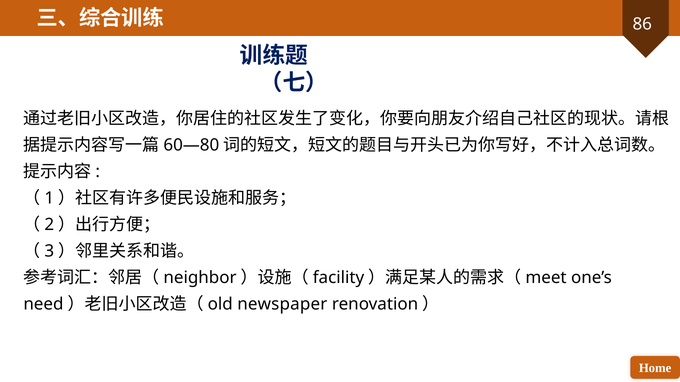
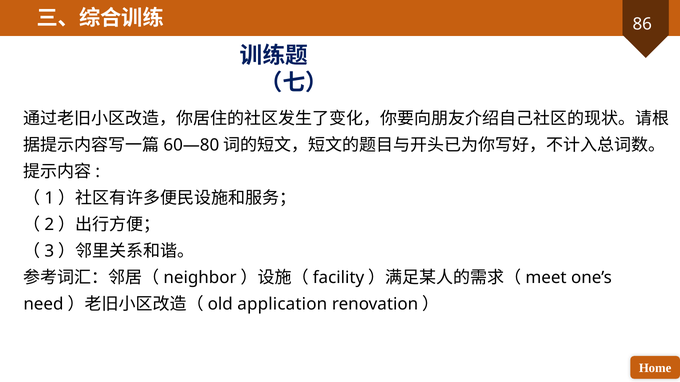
newspaper: newspaper -> application
